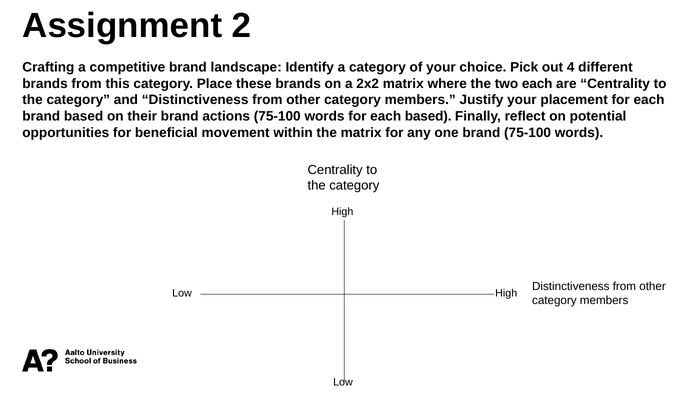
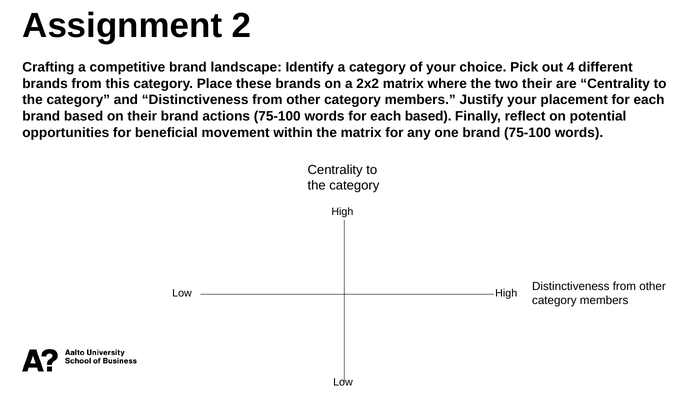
two each: each -> their
